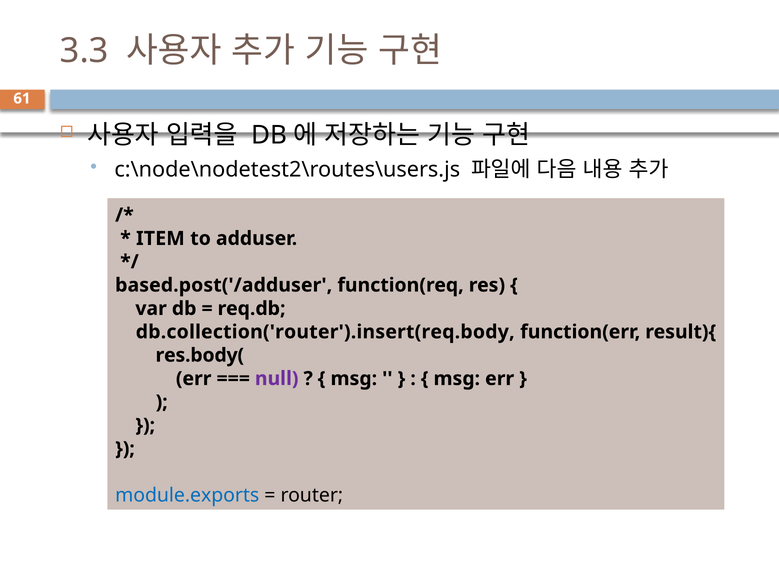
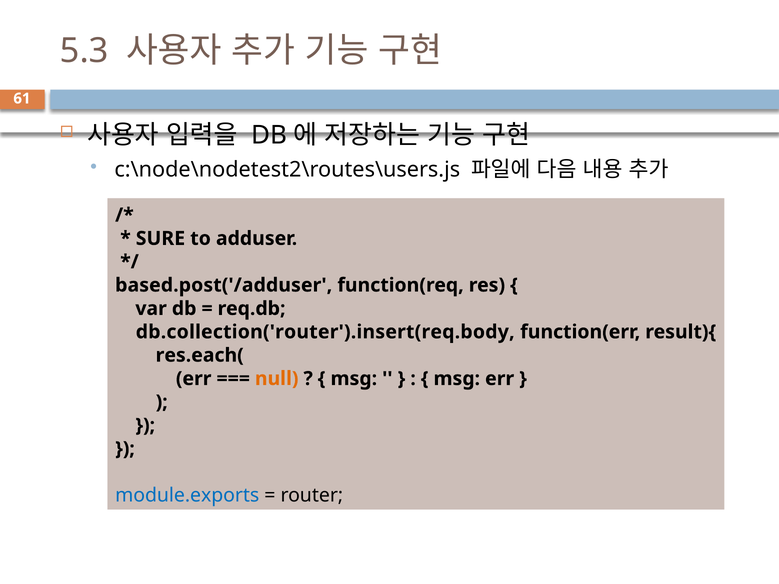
3.3: 3.3 -> 5.3
ITEM: ITEM -> SURE
res.body(: res.body( -> res.each(
null colour: purple -> orange
